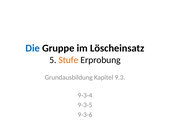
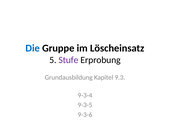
Stufe colour: orange -> purple
